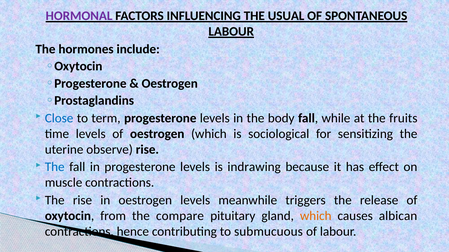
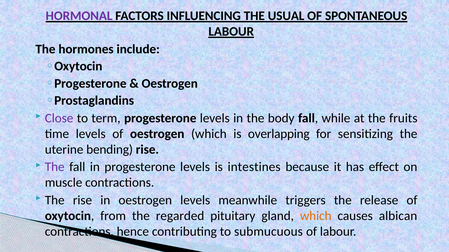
Close colour: blue -> purple
sociological: sociological -> overlapping
observe: observe -> bending
The at (55, 167) colour: blue -> purple
indrawing: indrawing -> intestines
compare: compare -> regarded
